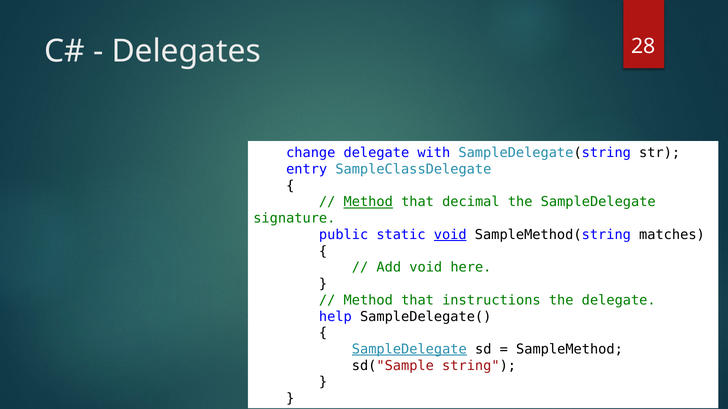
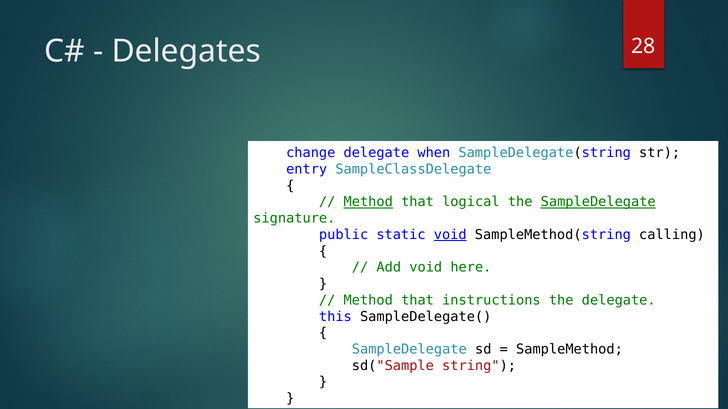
with: with -> when
decimal: decimal -> logical
SampleDelegate at (598, 202) underline: none -> present
matches: matches -> calling
help: help -> this
SampleDelegate at (409, 350) underline: present -> none
